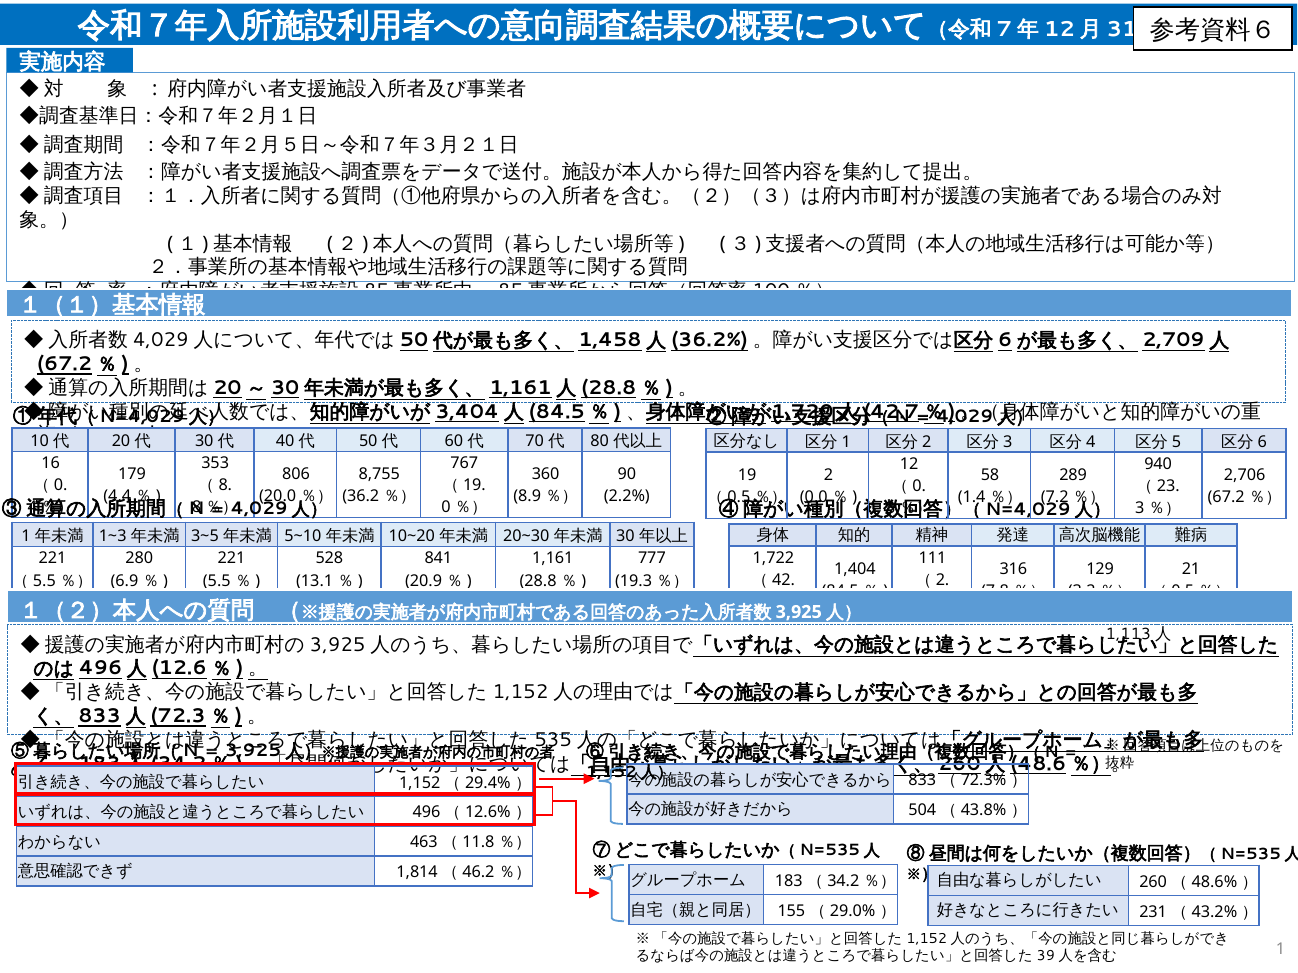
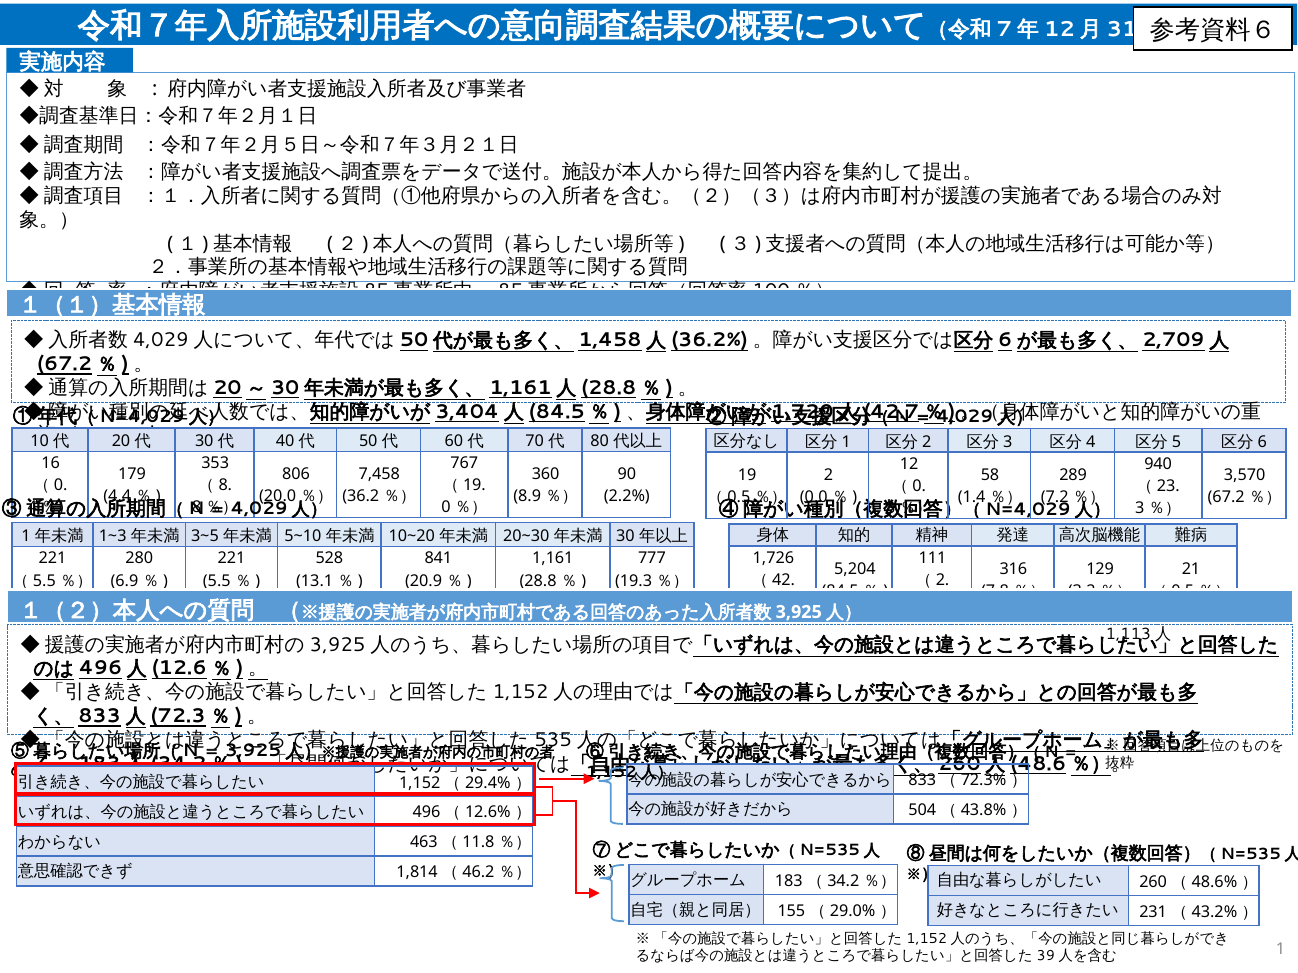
8,755: 8,755 -> 7,458
2,706: 2,706 -> 3,570
1,722: 1,722 -> 1,726
1,404: 1,404 -> 5,204
